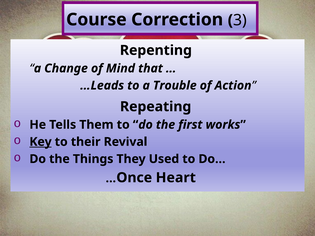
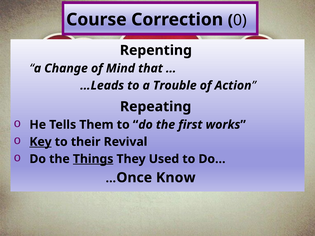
3: 3 -> 0
Things underline: none -> present
Heart: Heart -> Know
